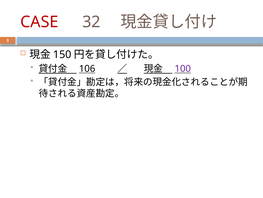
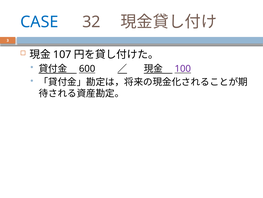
CASE colour: red -> blue
150: 150 -> 107
106: 106 -> 600
